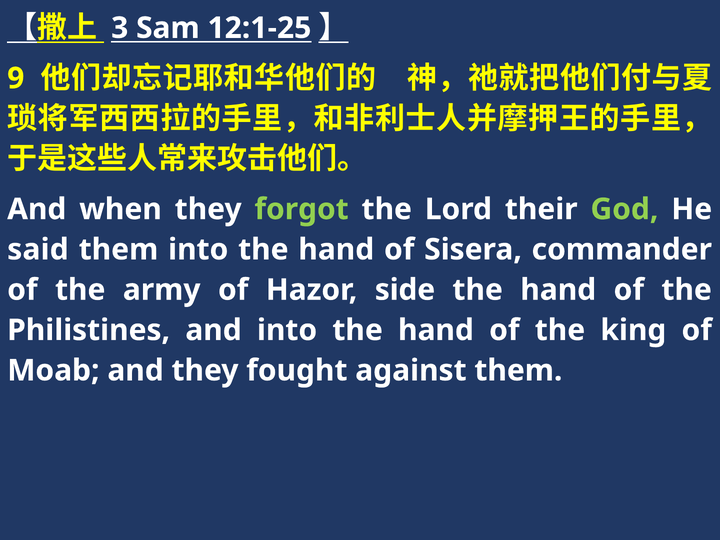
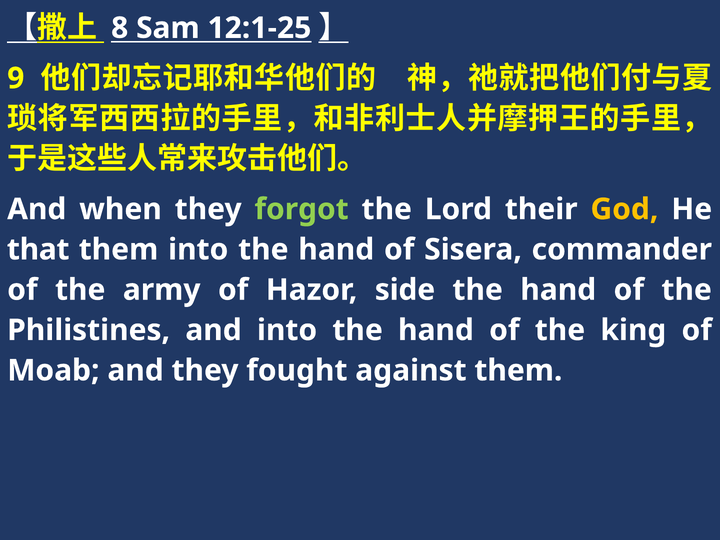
3: 3 -> 8
God colour: light green -> yellow
said: said -> that
